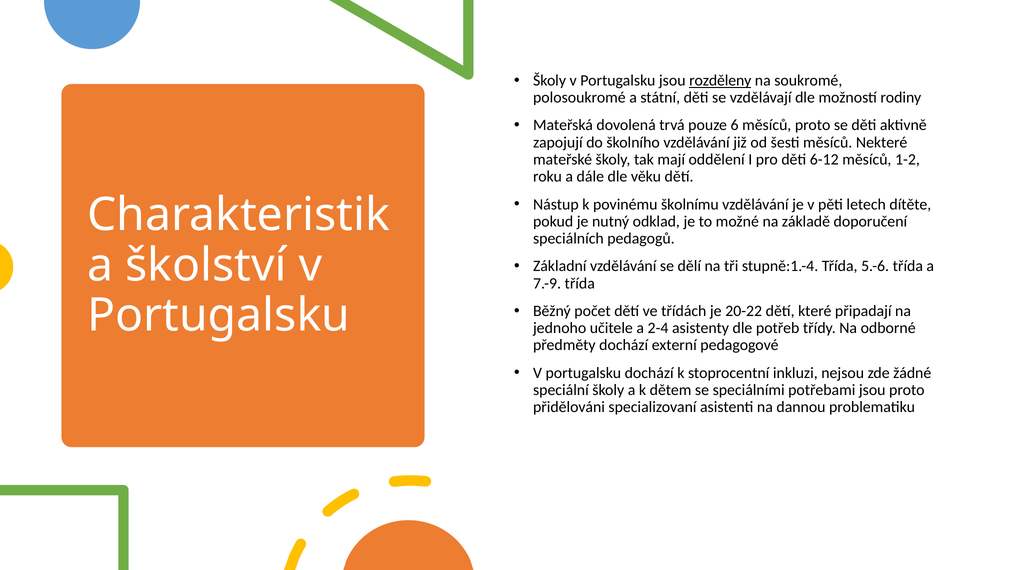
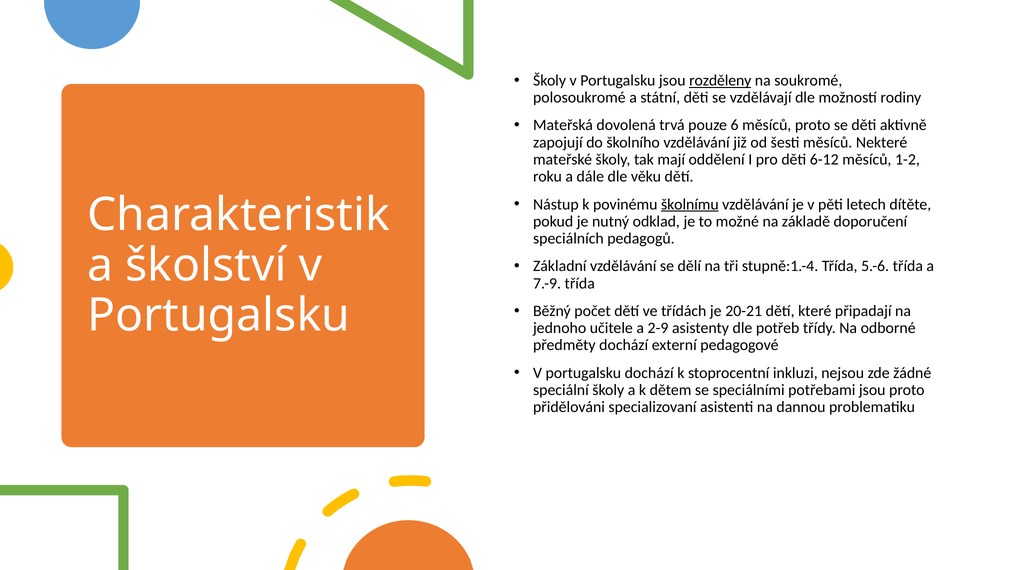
školnímu underline: none -> present
20-22: 20-22 -> 20-21
2-4: 2-4 -> 2-9
